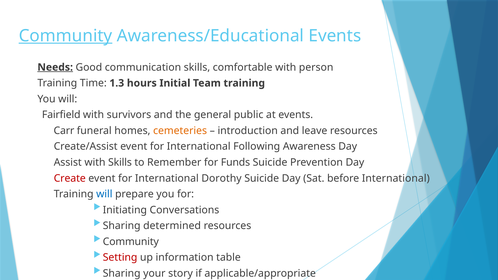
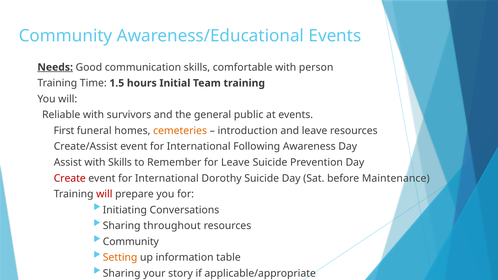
Community at (66, 36) underline: present -> none
1.3: 1.3 -> 1.5
Fairfield: Fairfield -> Reliable
Carr: Carr -> First
for Funds: Funds -> Leave
before International: International -> Maintenance
will at (104, 194) colour: blue -> red
determined: determined -> throughout
Setting colour: red -> orange
